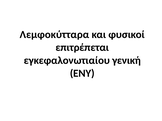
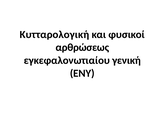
Λεμφοκύτταρα: Λεμφοκύτταρα -> Κυτταρολογική
επιτρέπεται: επιτρέπεται -> αρθρώσεως
